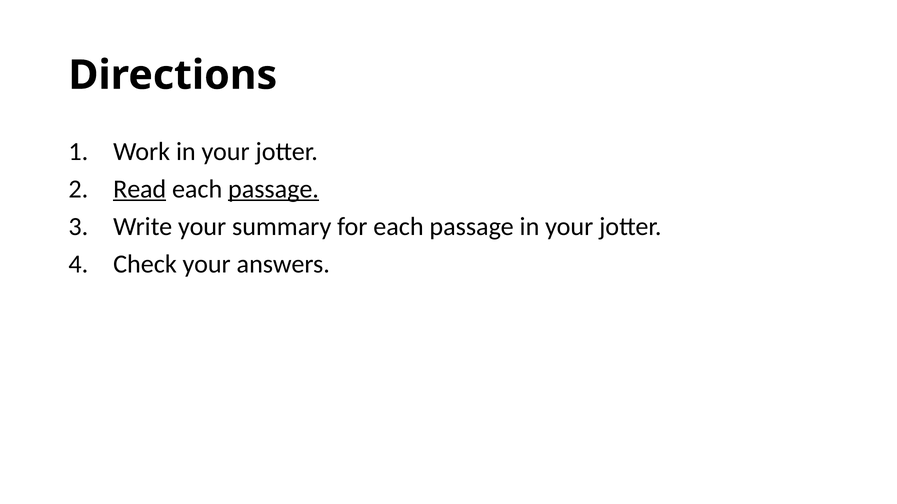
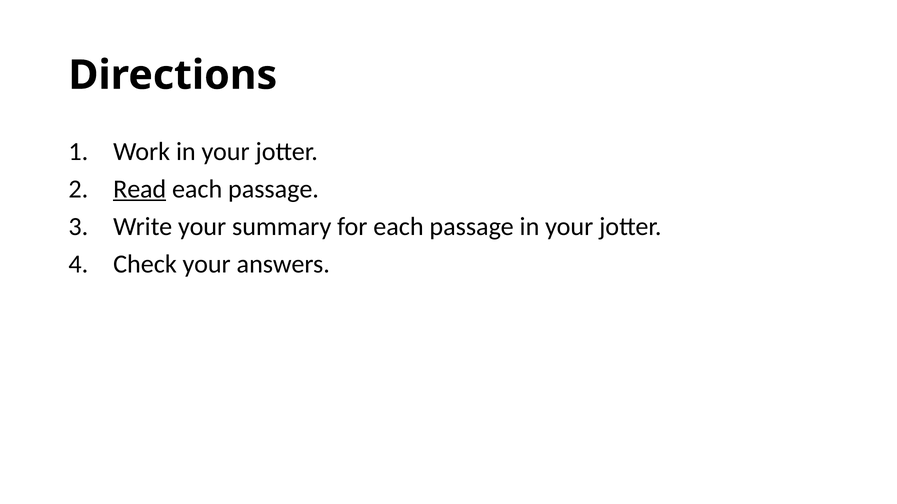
passage at (274, 189) underline: present -> none
